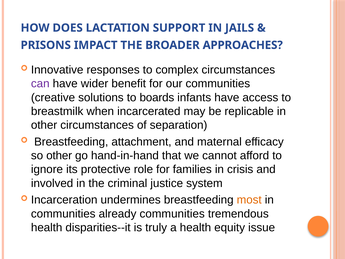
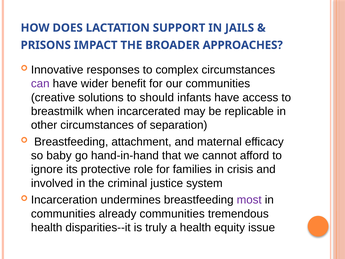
boards: boards -> should
so other: other -> baby
most colour: orange -> purple
